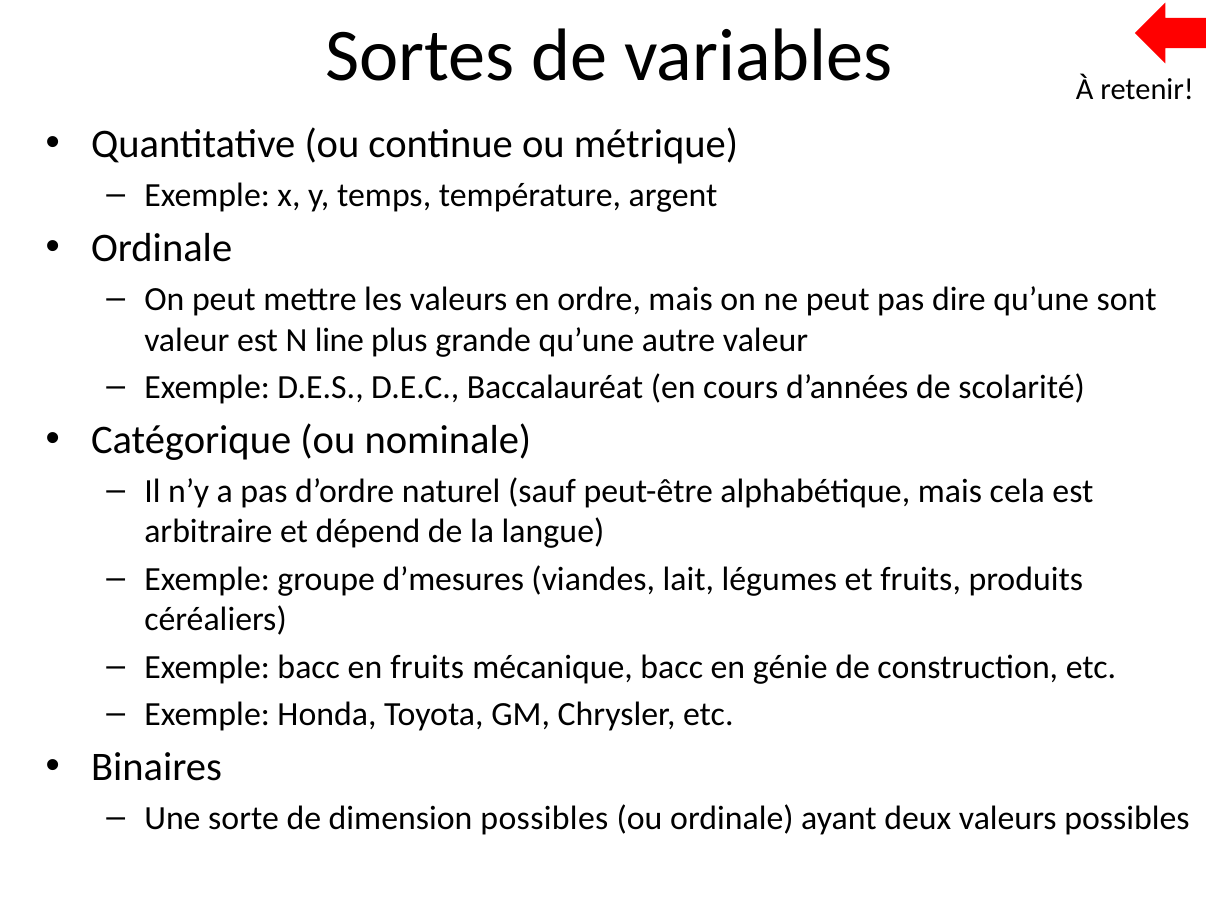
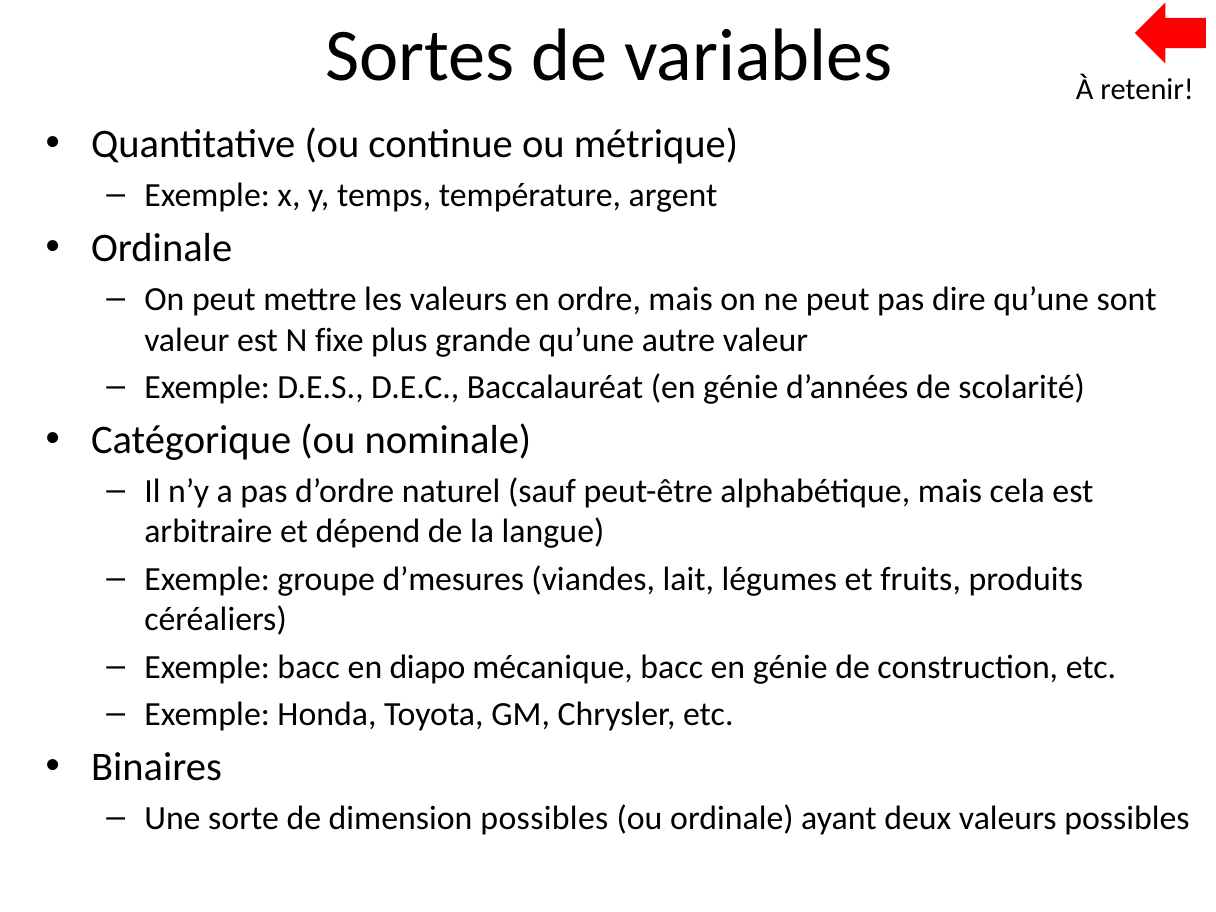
line: line -> fixe
Baccalauréat en cours: cours -> génie
en fruits: fruits -> diapo
